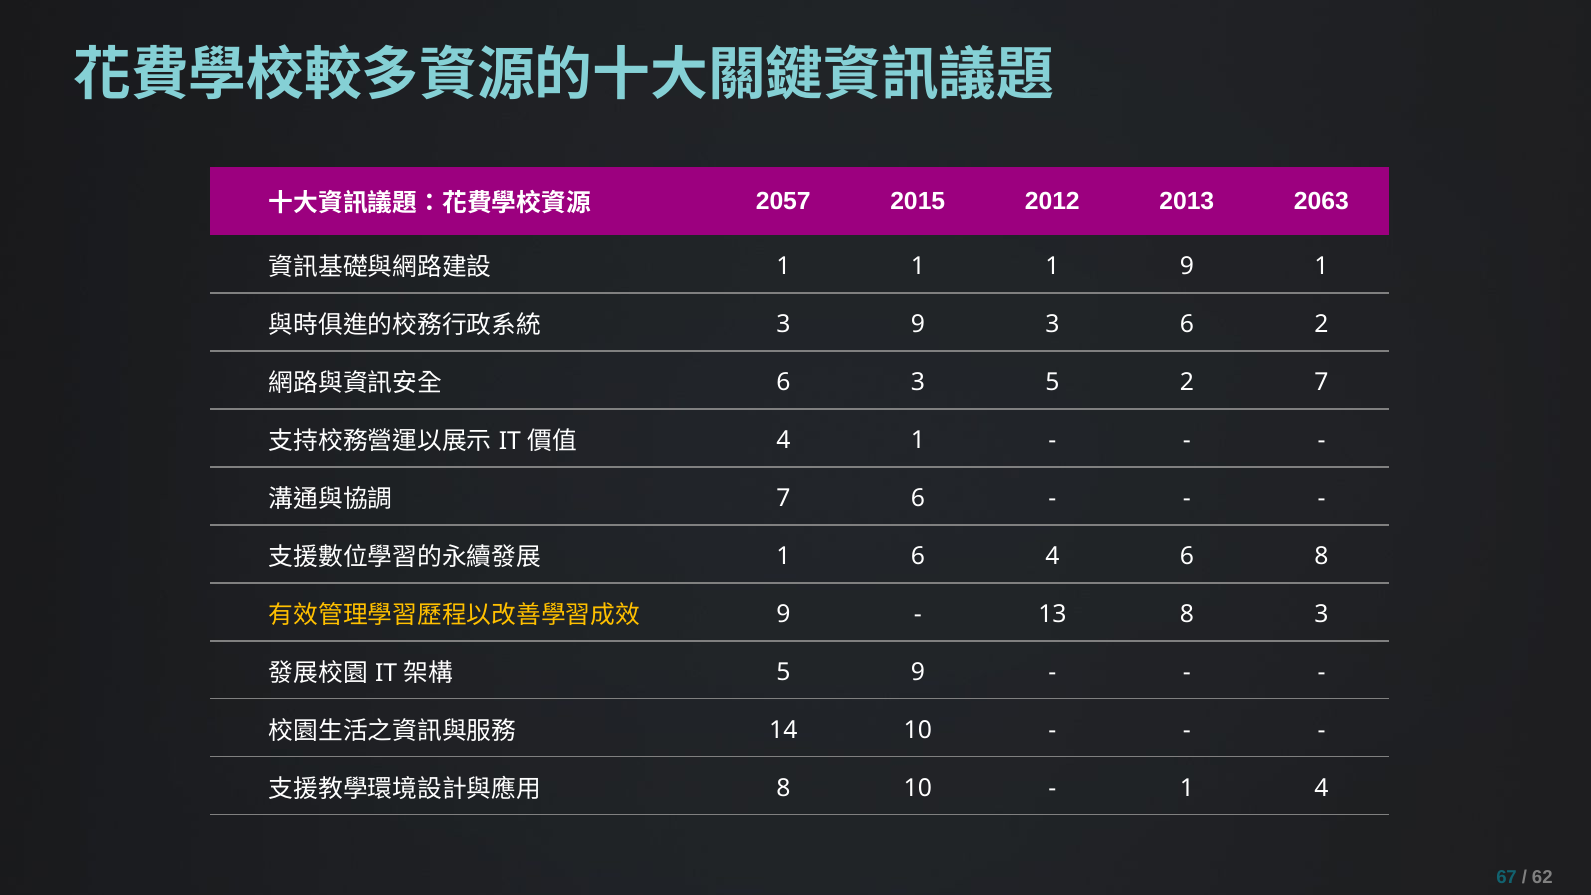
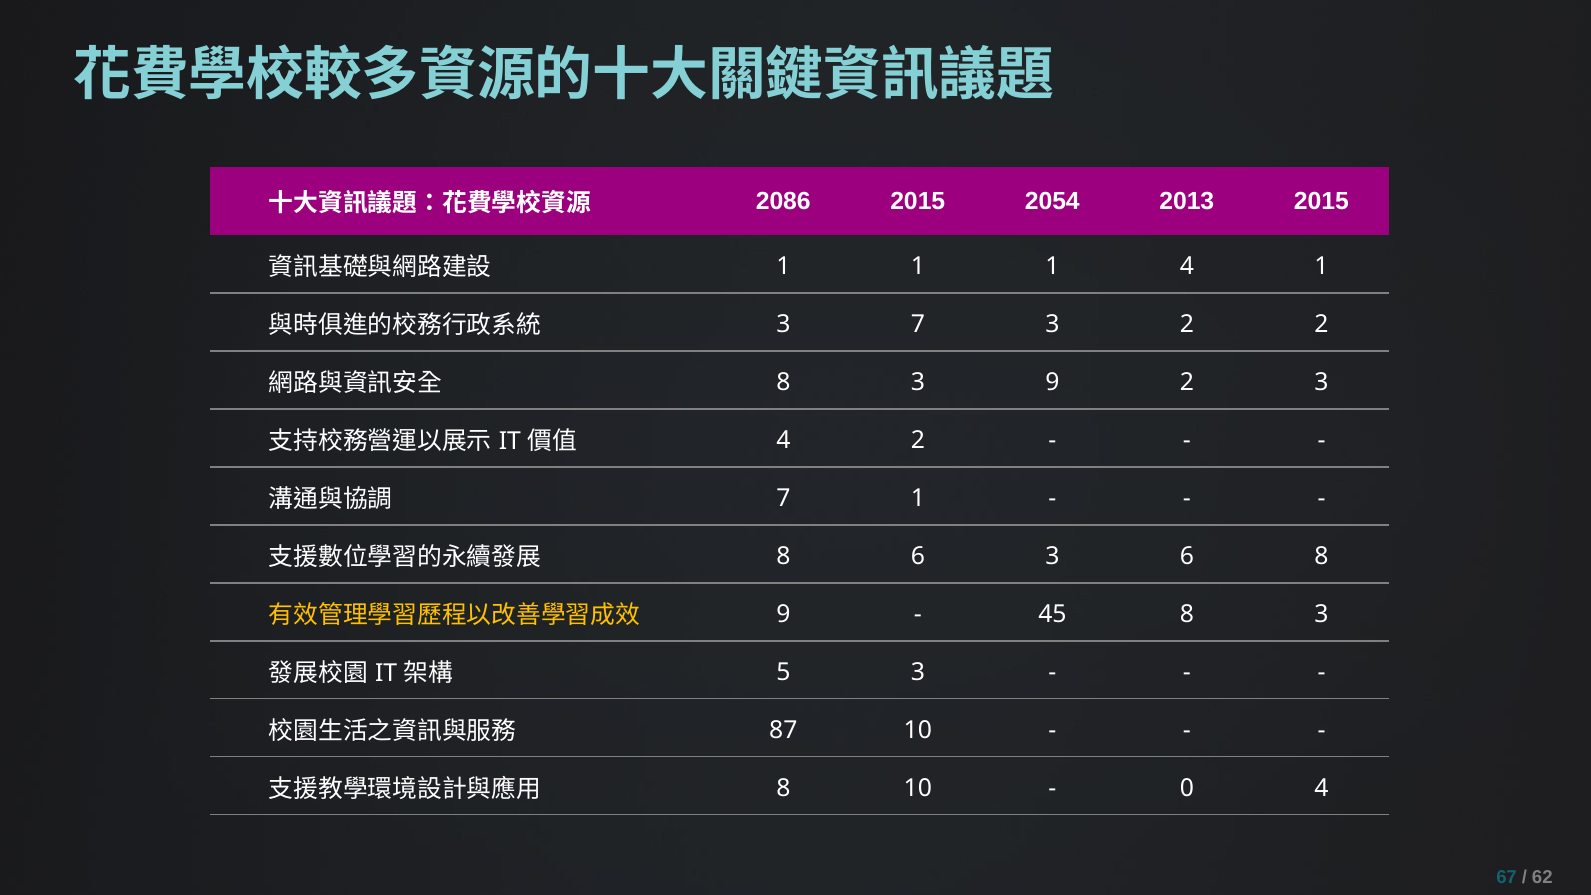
2057: 2057 -> 2086
2012: 2012 -> 2054
2013 2063: 2063 -> 2015
1 9: 9 -> 4
3 9: 9 -> 7
3 6: 6 -> 2
6 at (783, 382): 6 -> 8
3 5: 5 -> 9
2 7: 7 -> 3
4 1: 1 -> 2
7 6: 6 -> 1
1 at (783, 556): 1 -> 8
6 4: 4 -> 3
13: 13 -> 45
5 9: 9 -> 3
14: 14 -> 87
1 at (1187, 788): 1 -> 0
